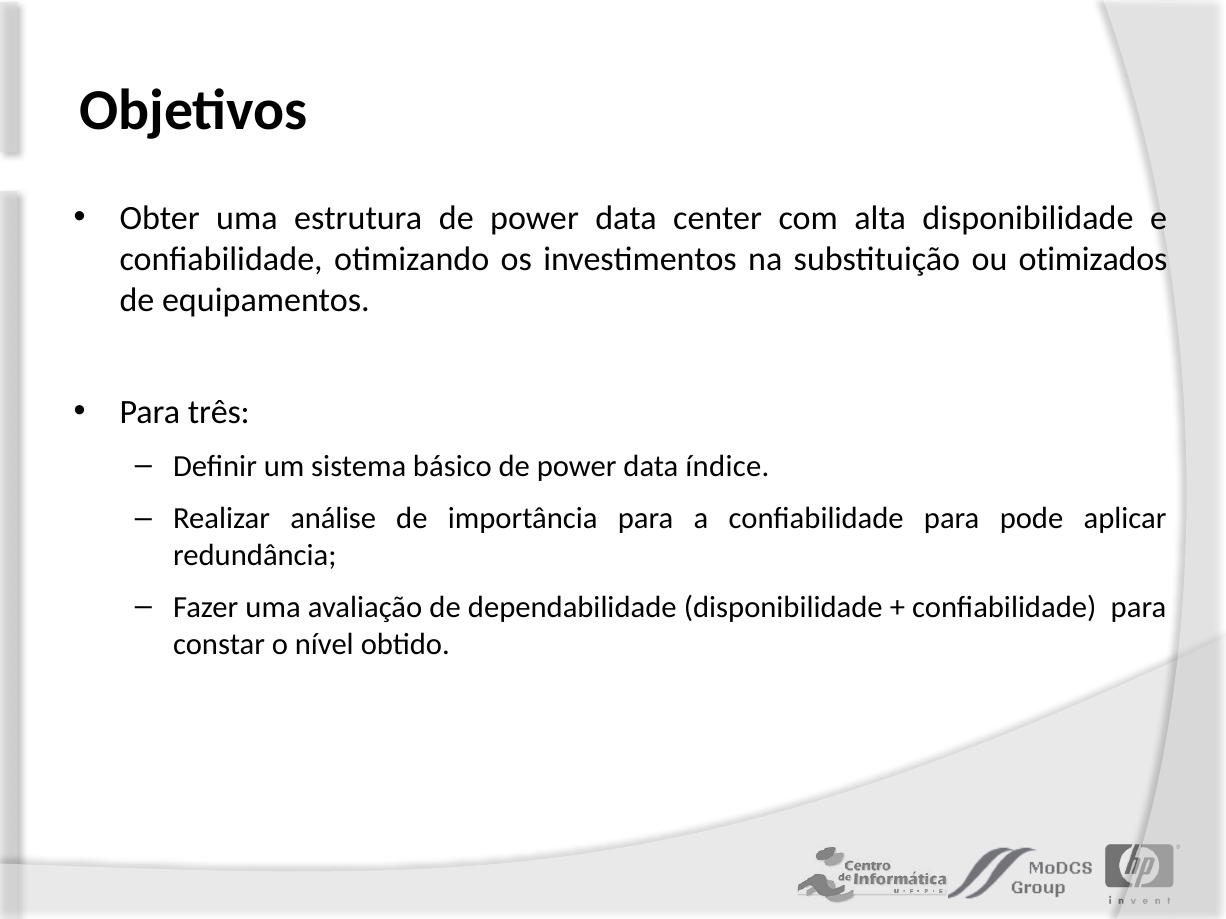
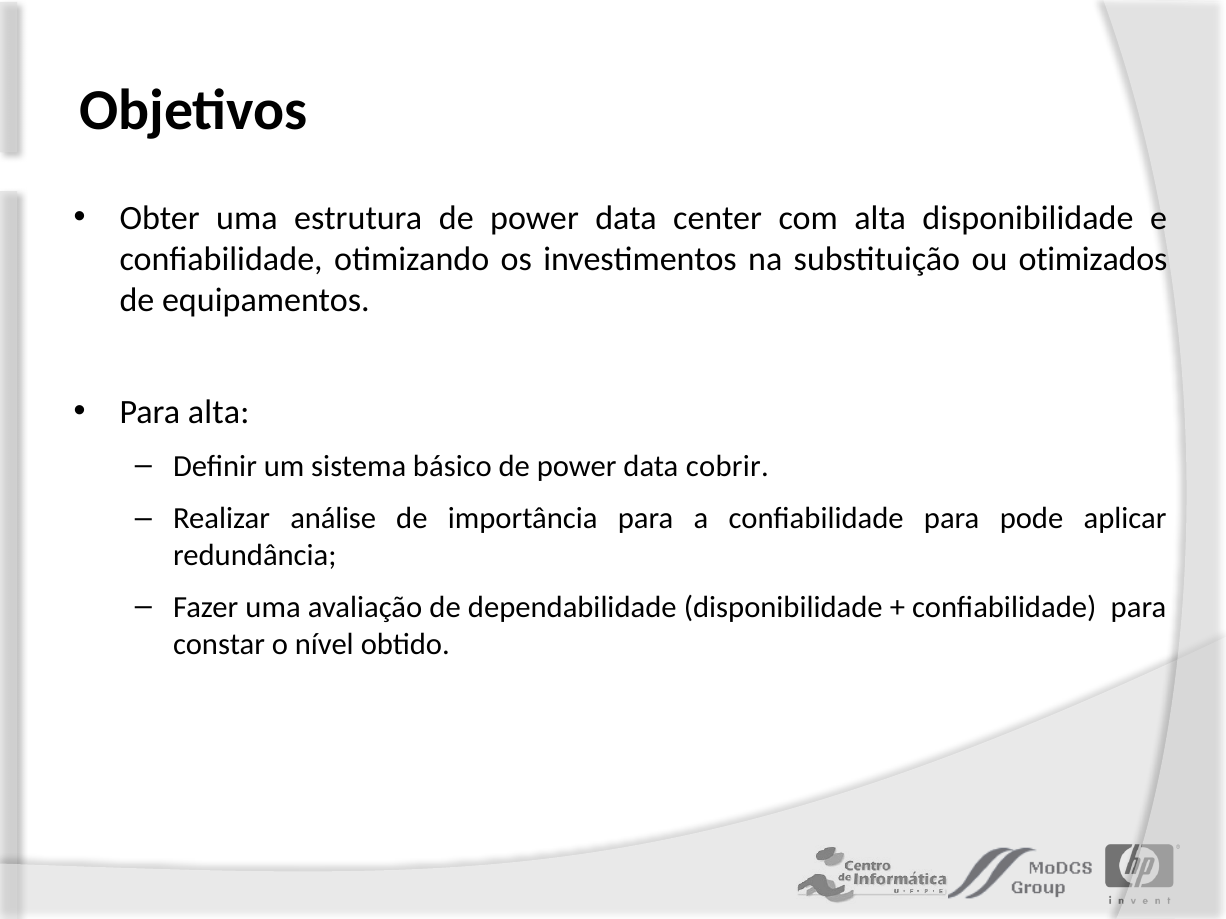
Para três: três -> alta
índice: índice -> cobrir
